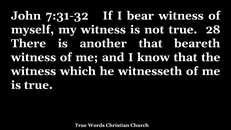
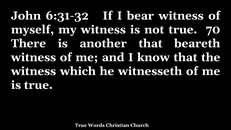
7:31-32: 7:31-32 -> 6:31-32
28: 28 -> 70
